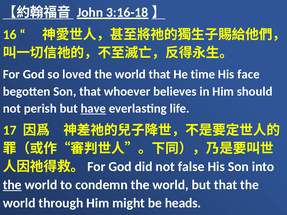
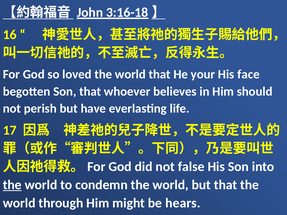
time: time -> your
have underline: present -> none
heads: heads -> hears
